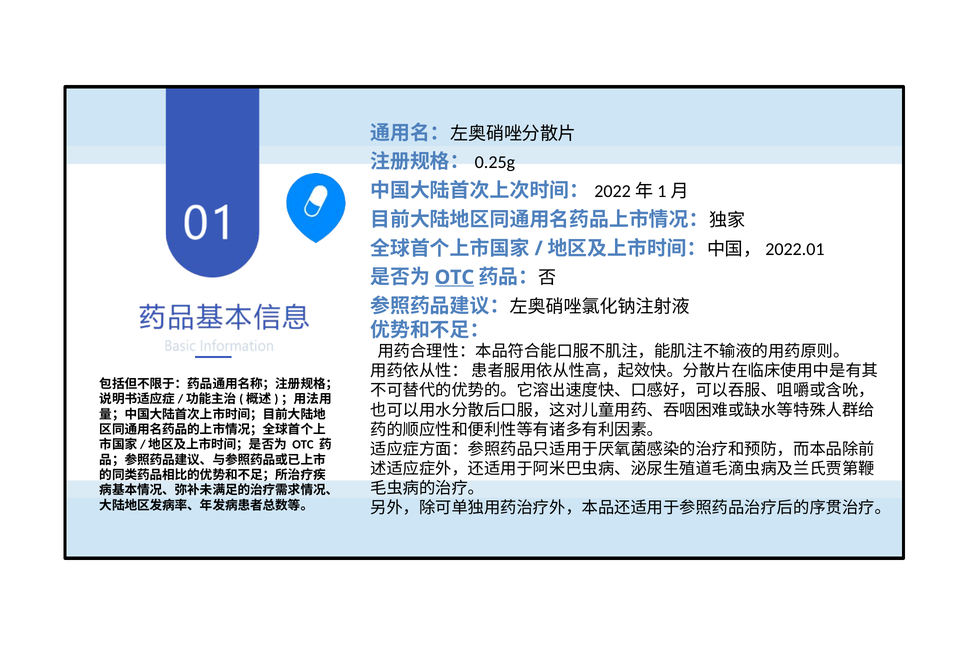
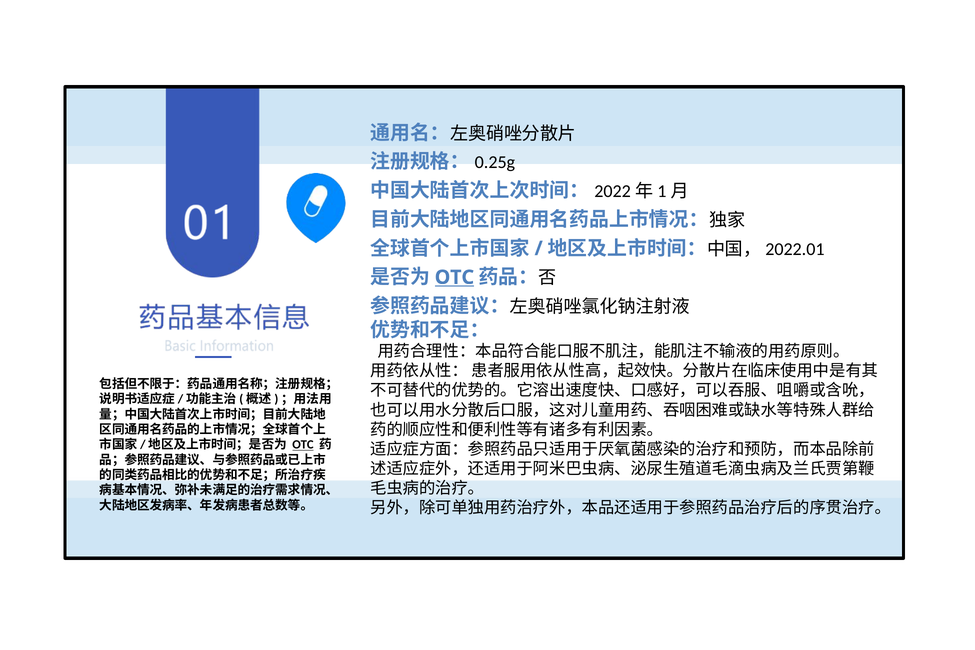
OTC at (303, 445) underline: none -> present
